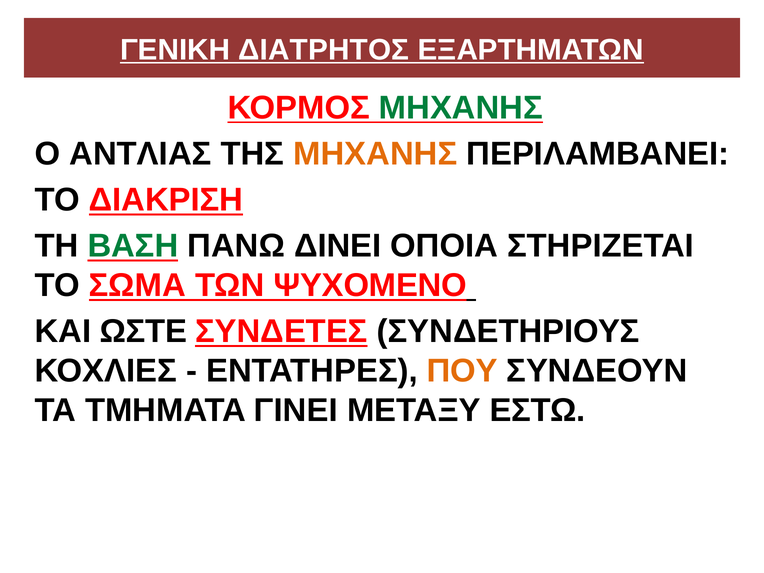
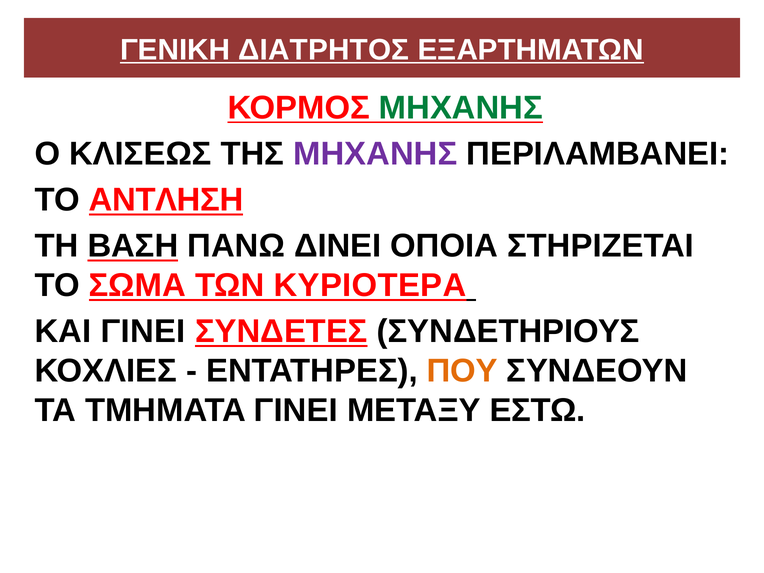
ΑΝΤΛΙΑΣ: ΑΝΤΛΙΑΣ -> ΚΛΙΣΕΩΣ
ΜΗΧΑΝΗΣ at (375, 154) colour: orange -> purple
ΔΙΑΚΡΙΣΗ: ΔΙΑΚΡΙΣΗ -> ΑΝΤΛΗΣΗ
ΒΑΣΗ colour: green -> black
ΨΥΧΟΜΕΝΟ: ΨΥΧΟΜΕΝΟ -> ΚΥΡΙΟΤΕΡΑ
ΚΑΙ ΩΣΤΕ: ΩΣΤΕ -> ΓΙΝΕΙ
